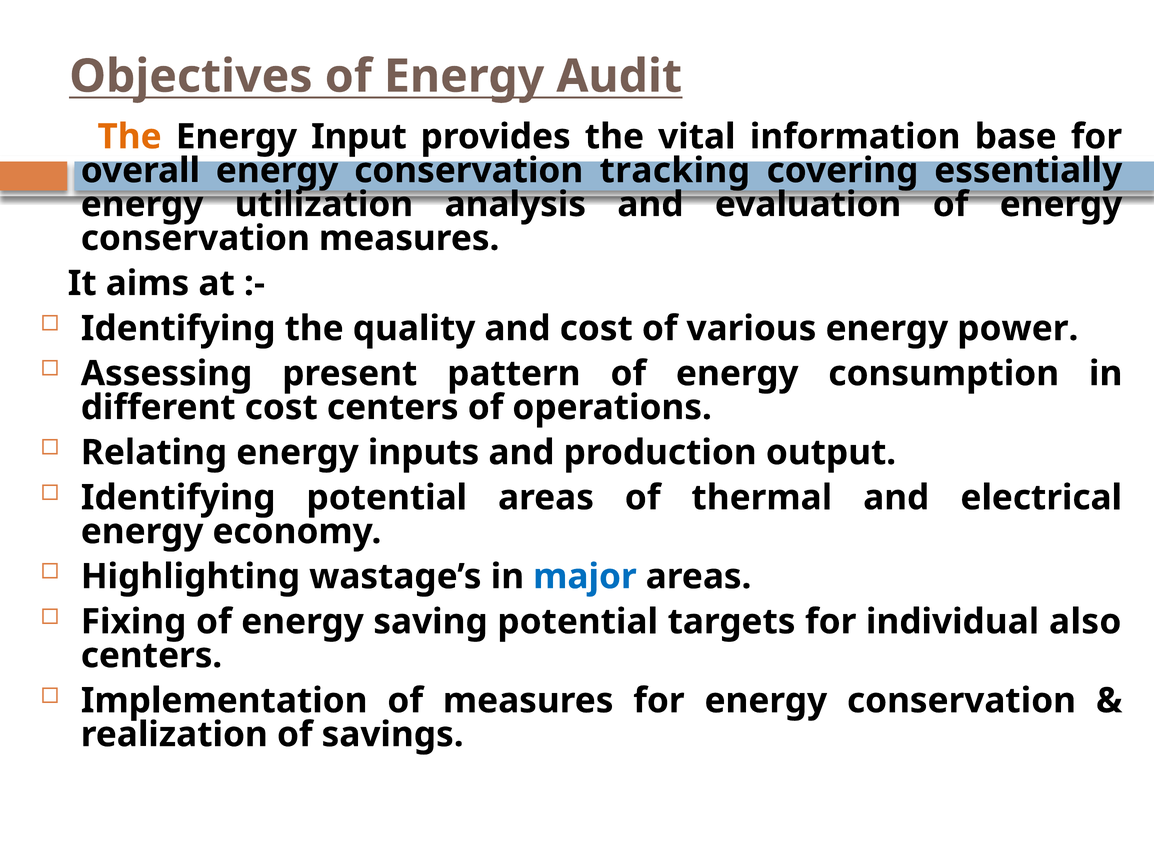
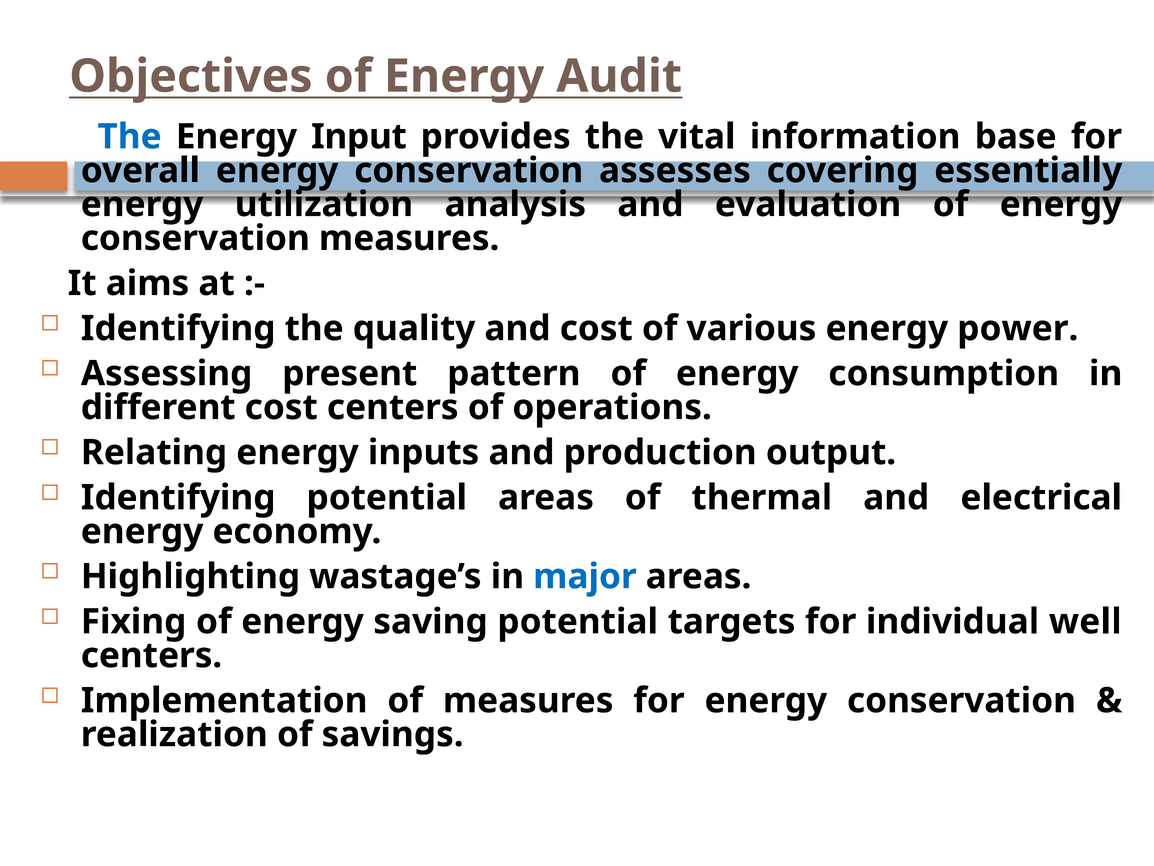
The at (130, 137) colour: orange -> blue
tracking: tracking -> assesses
also: also -> well
